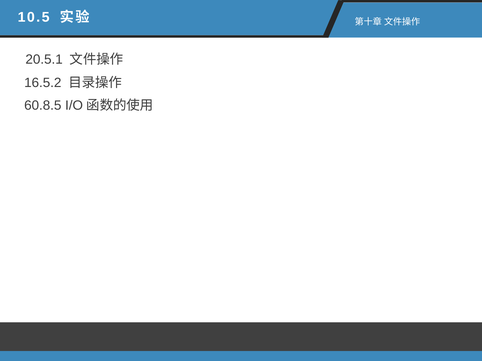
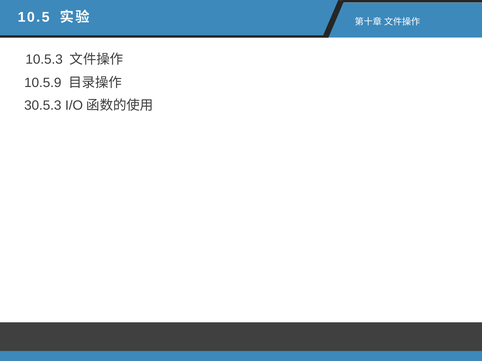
20.5.1: 20.5.1 -> 10.5.3
16.5.2: 16.5.2 -> 10.5.9
60.8.5: 60.8.5 -> 30.5.3
